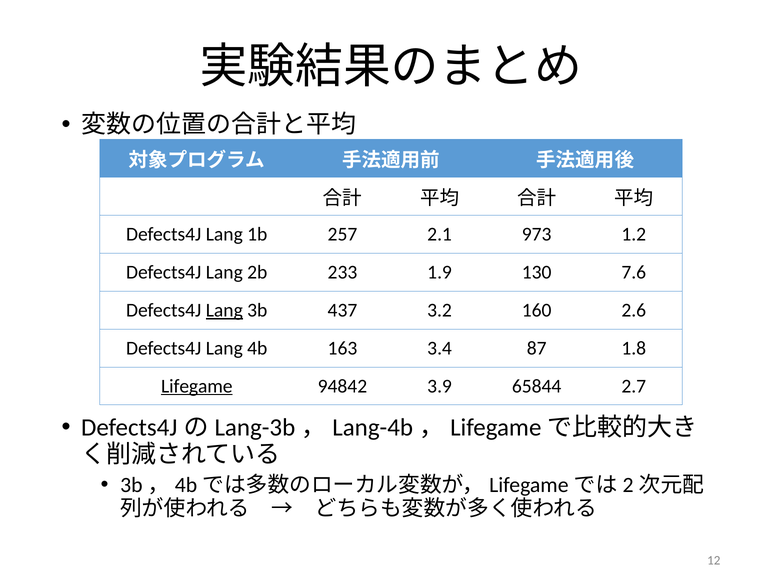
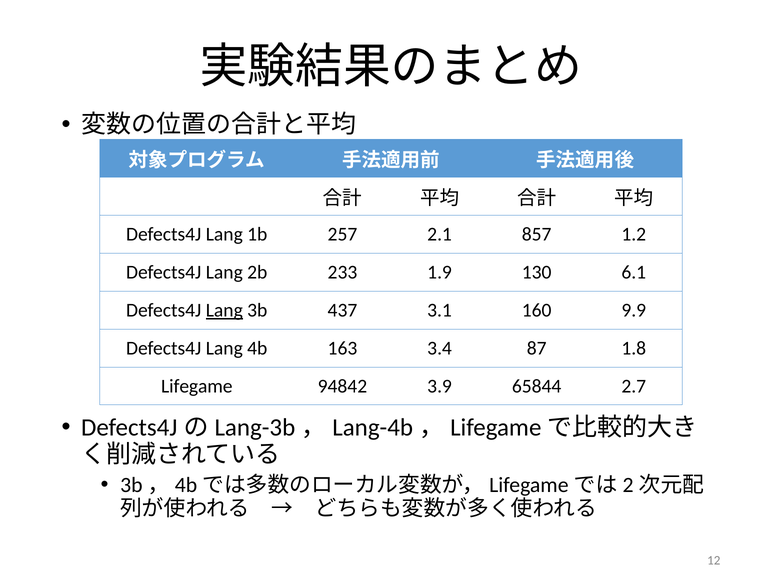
973: 973 -> 857
7.6: 7.6 -> 6.1
3.2: 3.2 -> 3.1
2.6: 2.6 -> 9.9
Lifegame underline: present -> none
